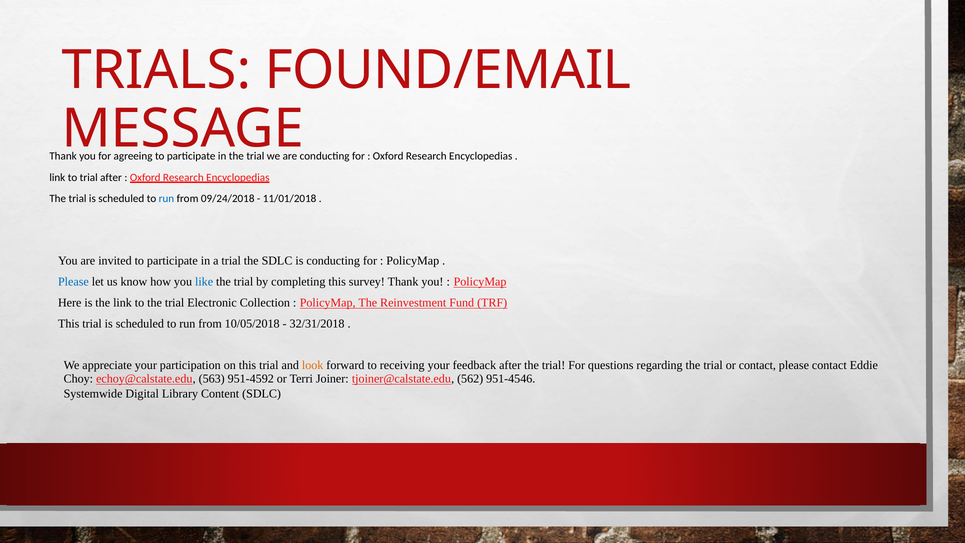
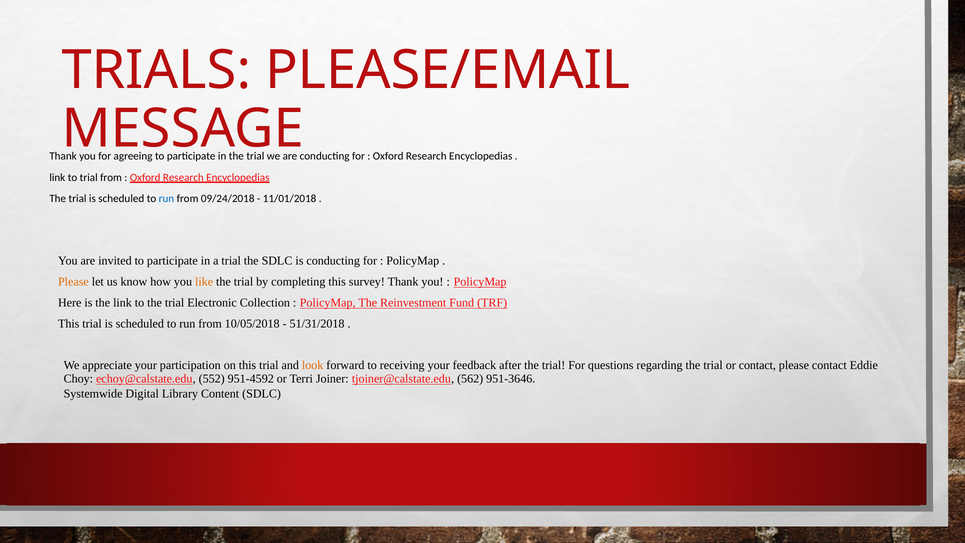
FOUND/EMAIL: FOUND/EMAIL -> PLEASE/EMAIL
trial after: after -> from
Please at (73, 282) colour: blue -> orange
like colour: blue -> orange
32/31/2018: 32/31/2018 -> 51/31/2018
563: 563 -> 552
951-4546: 951-4546 -> 951-3646
